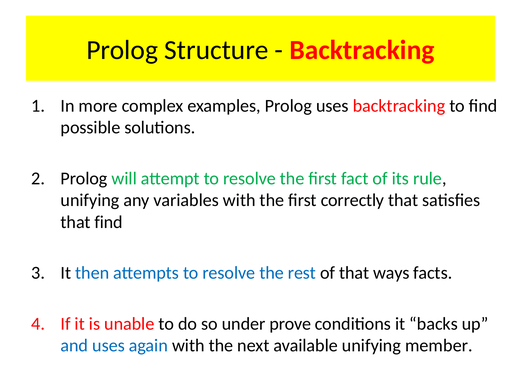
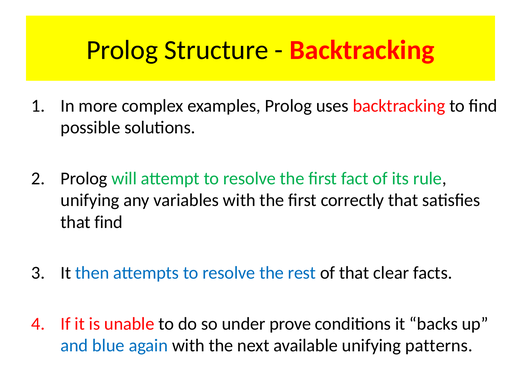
ways: ways -> clear
and uses: uses -> blue
member: member -> patterns
